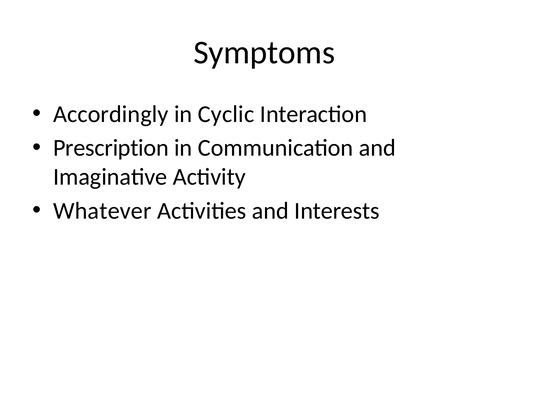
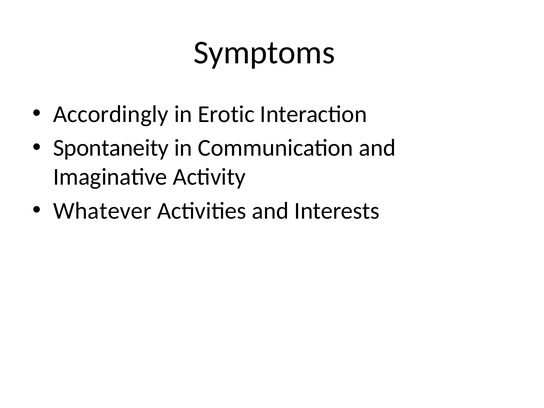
Cyclic: Cyclic -> Erotic
Prescription: Prescription -> Spontaneity
